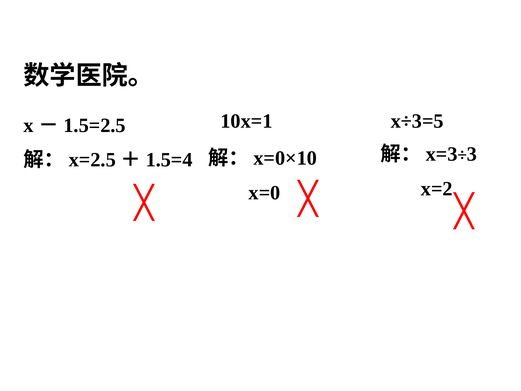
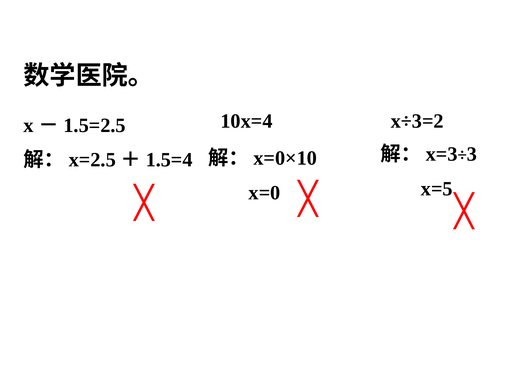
10x=1: 10x=1 -> 10x=4
x÷3=5: x÷3=5 -> x÷3=2
x=2: x=2 -> x=5
